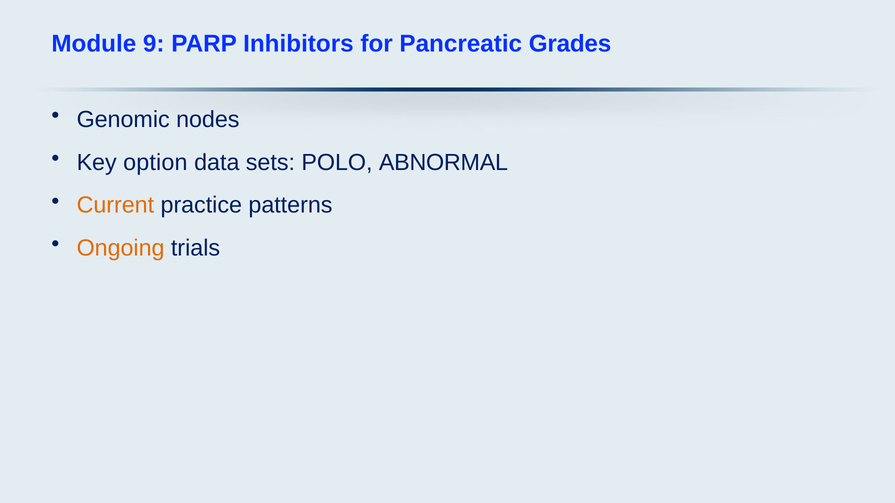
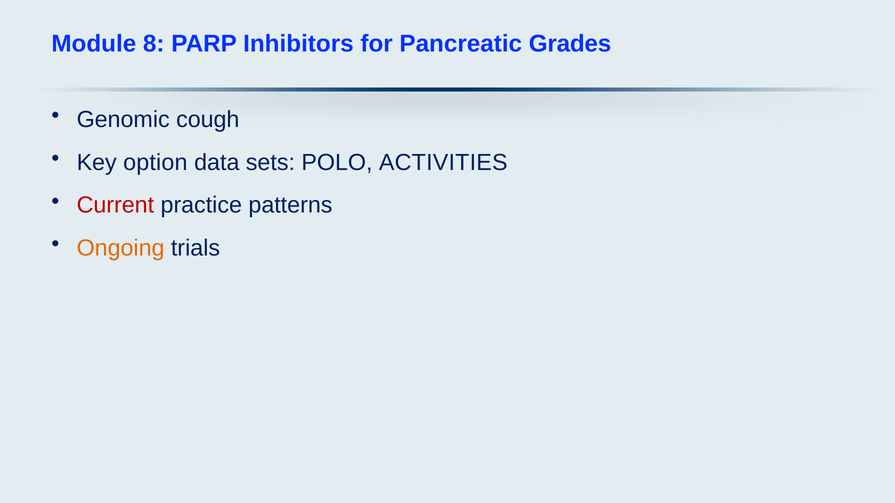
9: 9 -> 8
nodes: nodes -> cough
ABNORMAL: ABNORMAL -> ACTIVITIES
Current colour: orange -> red
